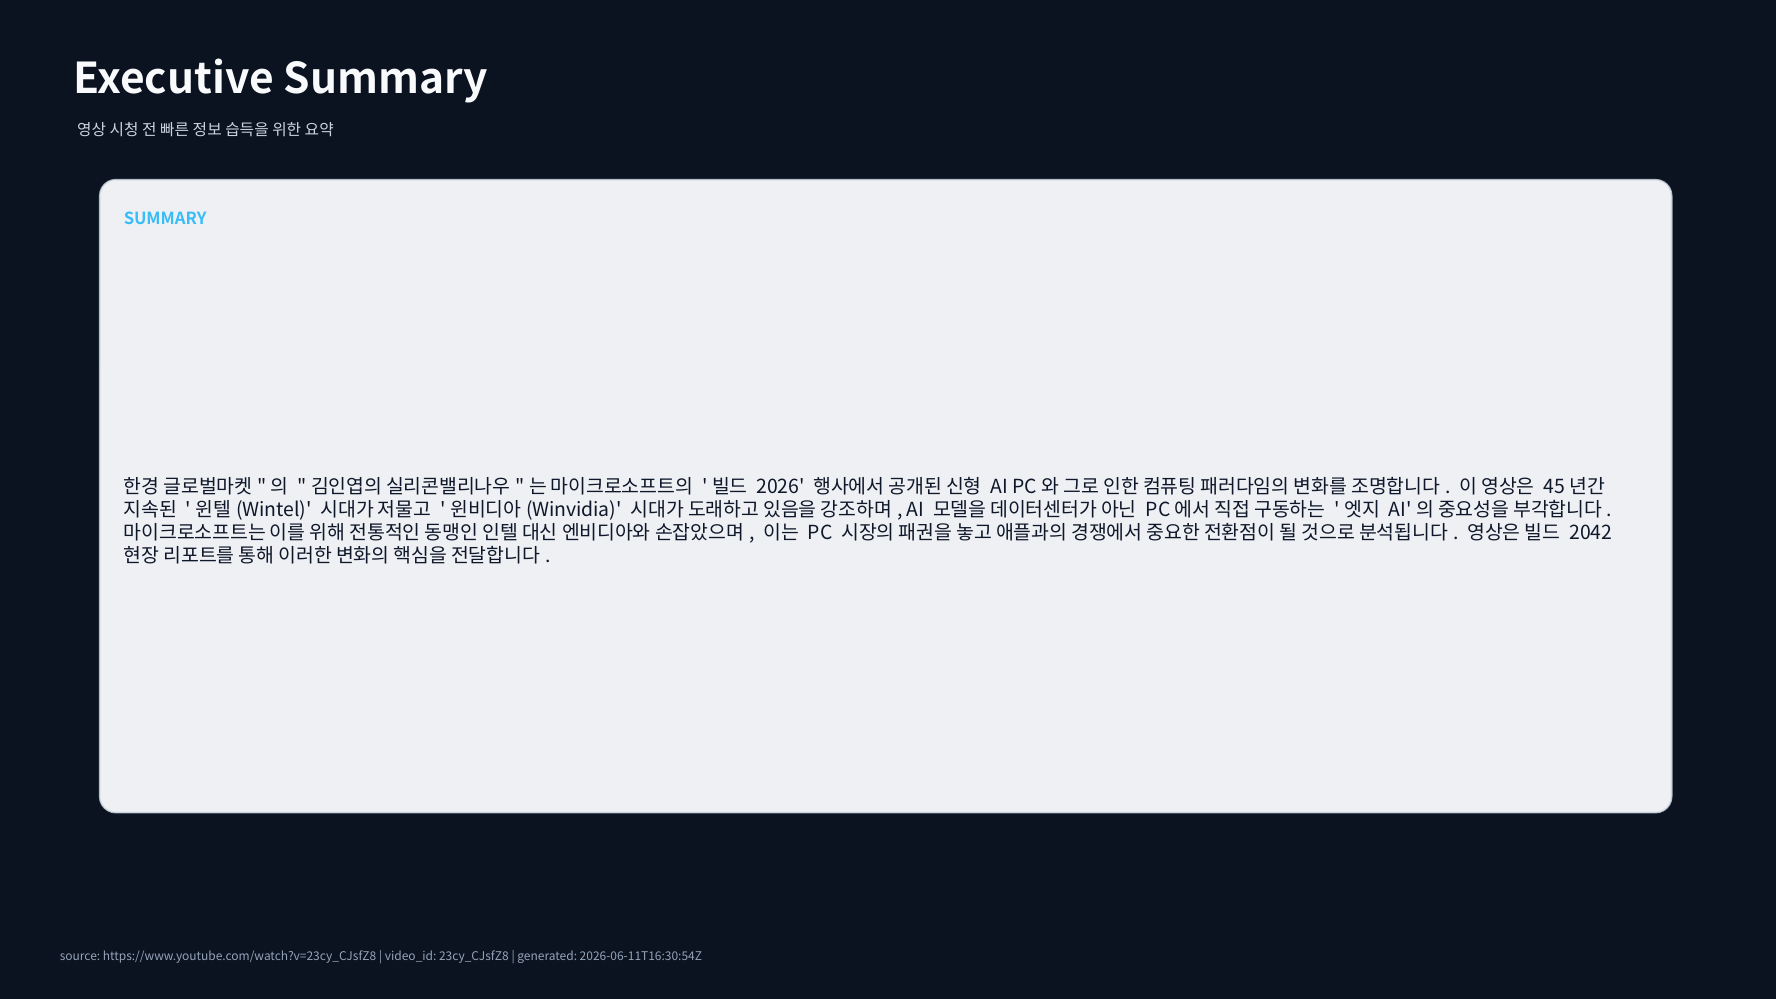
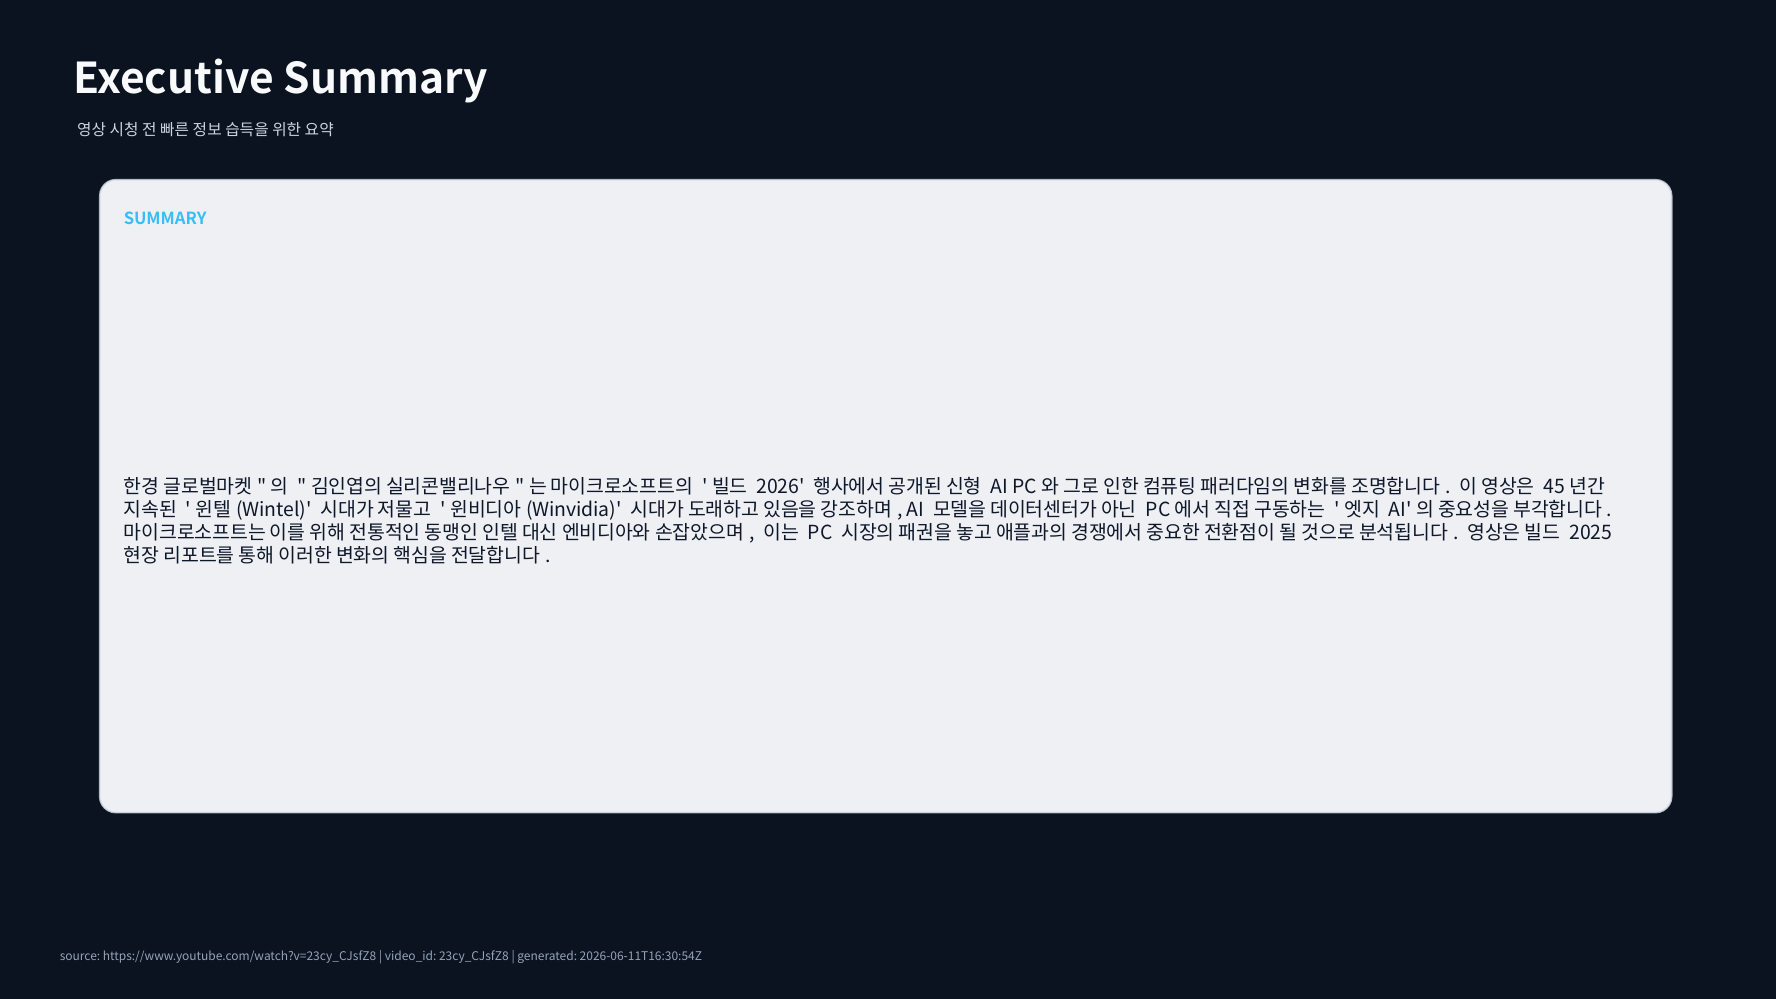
2042: 2042 -> 2025
